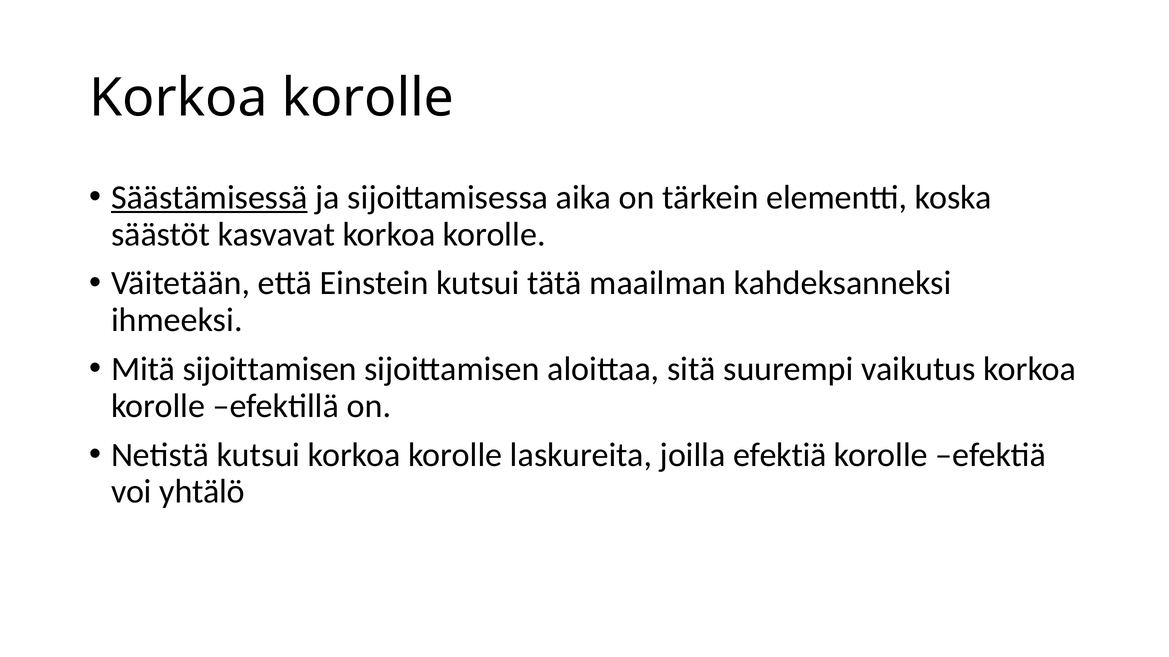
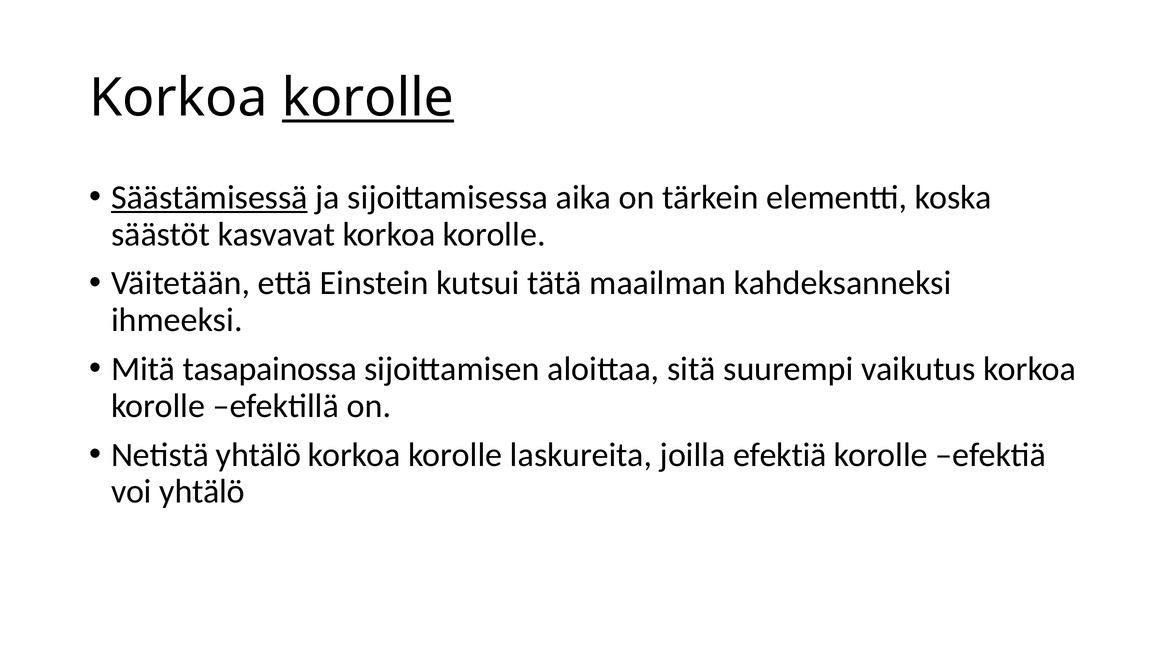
korolle at (368, 98) underline: none -> present
Mitä sijoittamisen: sijoittamisen -> tasapainossa
Netistä kutsui: kutsui -> yhtälö
